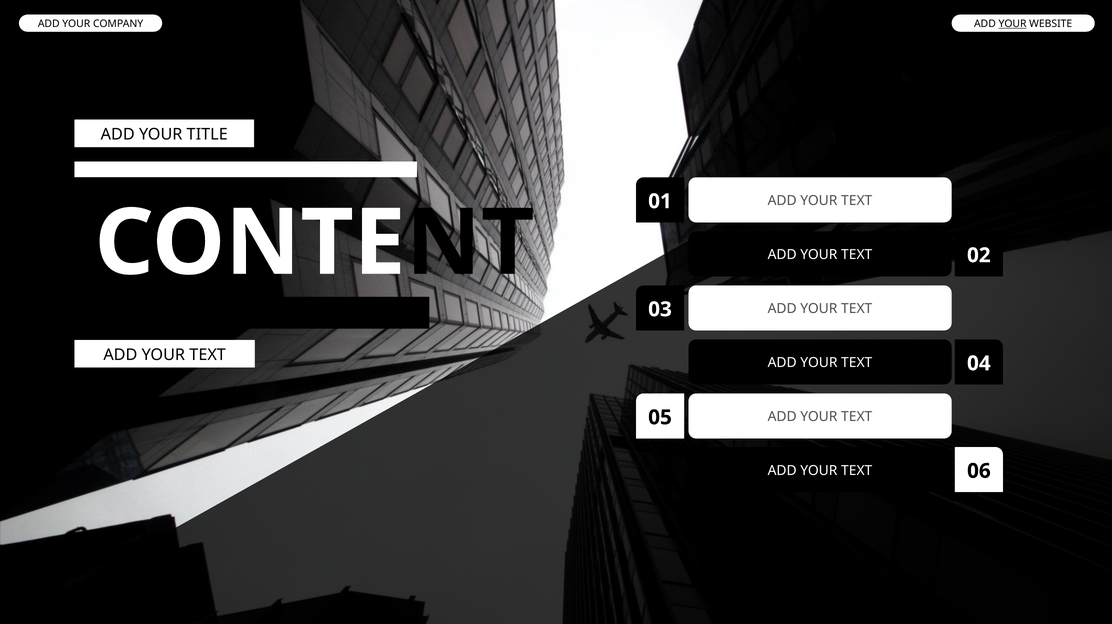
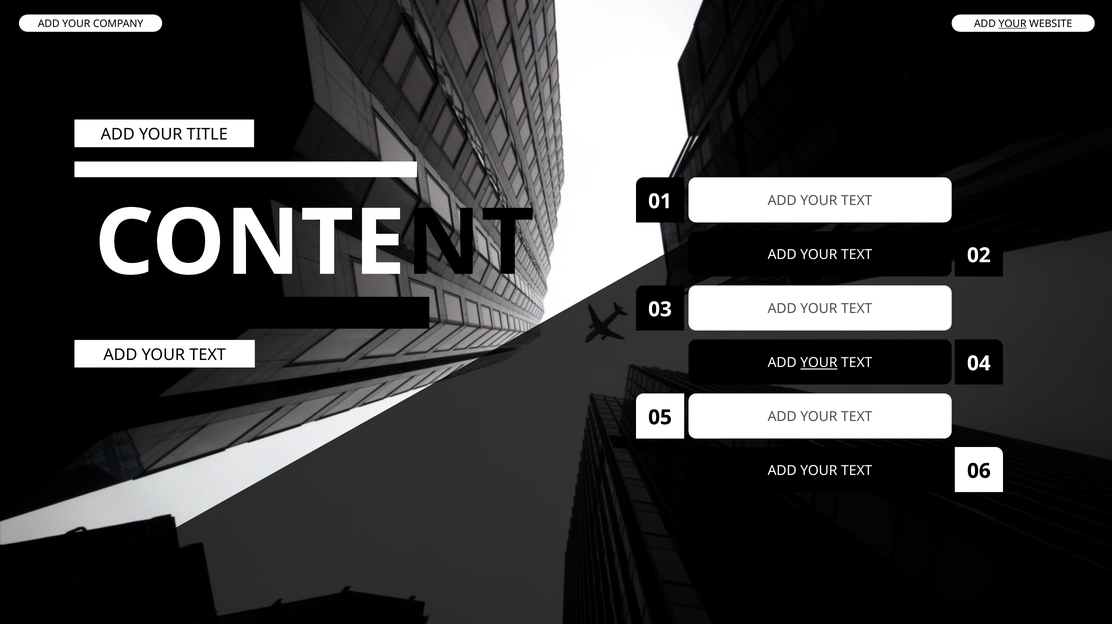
YOUR at (819, 363) underline: none -> present
